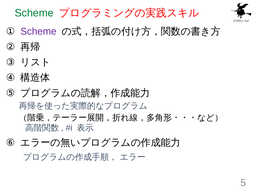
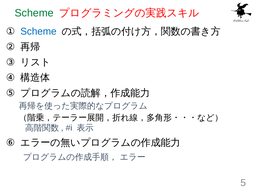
Scheme at (38, 31) colour: purple -> blue
